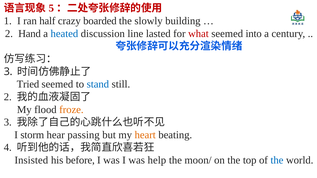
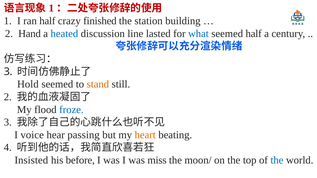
5 at (51, 8): 5 -> 1
boarded: boarded -> finished
slowly: slowly -> station
what colour: red -> blue
seemed into: into -> half
Tried: Tried -> Hold
stand colour: blue -> orange
froze colour: orange -> blue
storm: storm -> voice
help: help -> miss
